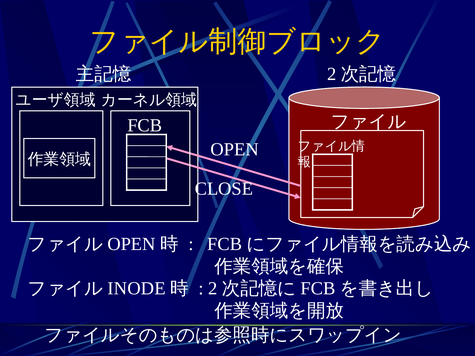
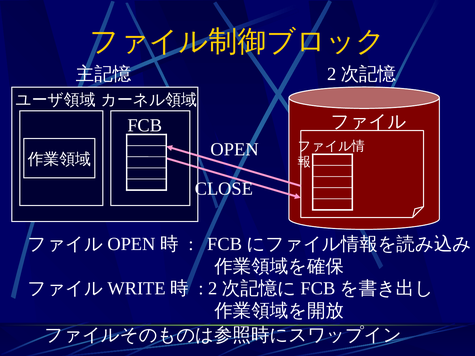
INODE: INODE -> WRITE
